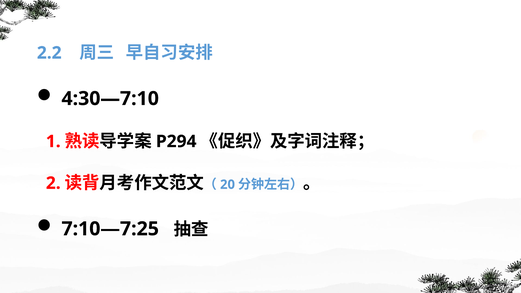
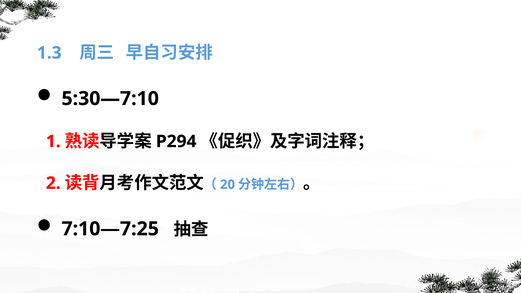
2.2: 2.2 -> 1.3
4:30—7:10: 4:30—7:10 -> 5:30—7:10
